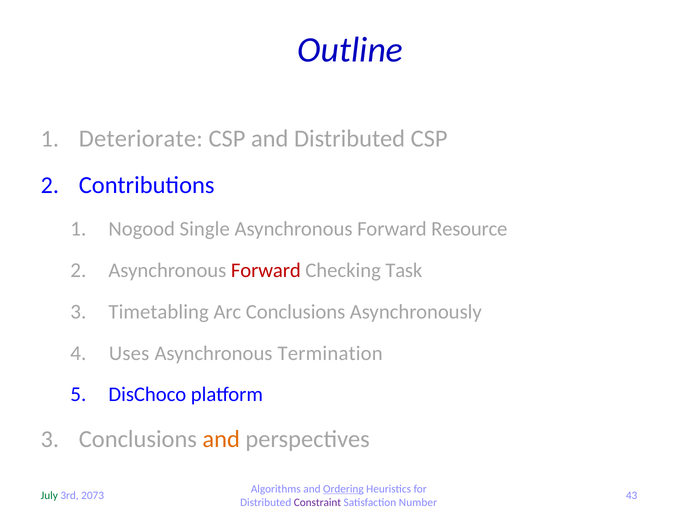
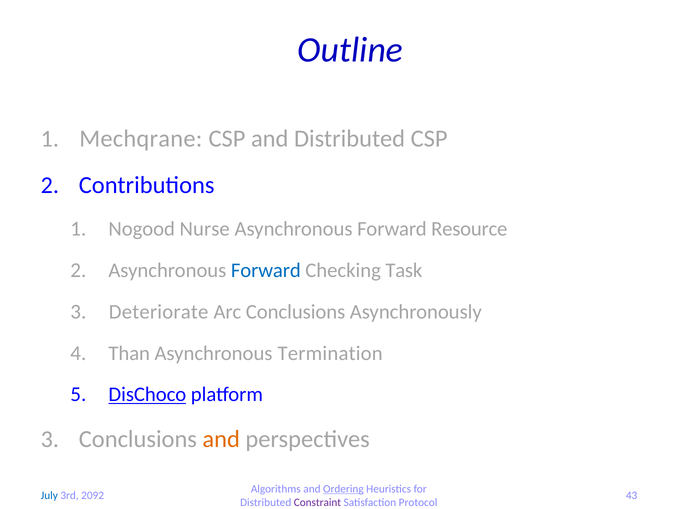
Deteriorate: Deteriorate -> Mechqrane
Single: Single -> Nurse
Forward at (266, 270) colour: red -> blue
Timetabling: Timetabling -> Deteriorate
Uses: Uses -> Than
DisChoco underline: none -> present
July colour: green -> blue
2073: 2073 -> 2092
Number: Number -> Protocol
